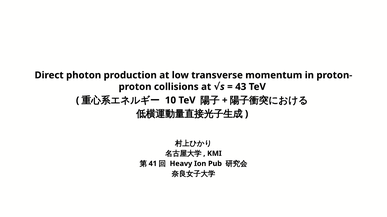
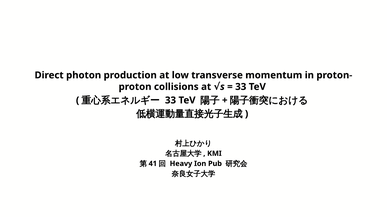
43 at (241, 87): 43 -> 33
10 at (171, 101): 10 -> 33
